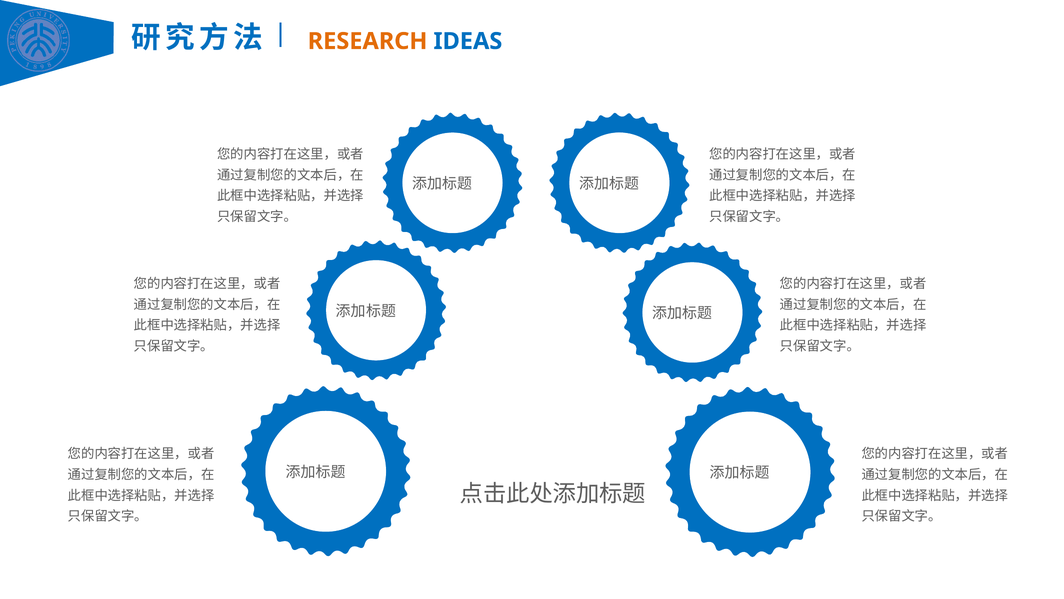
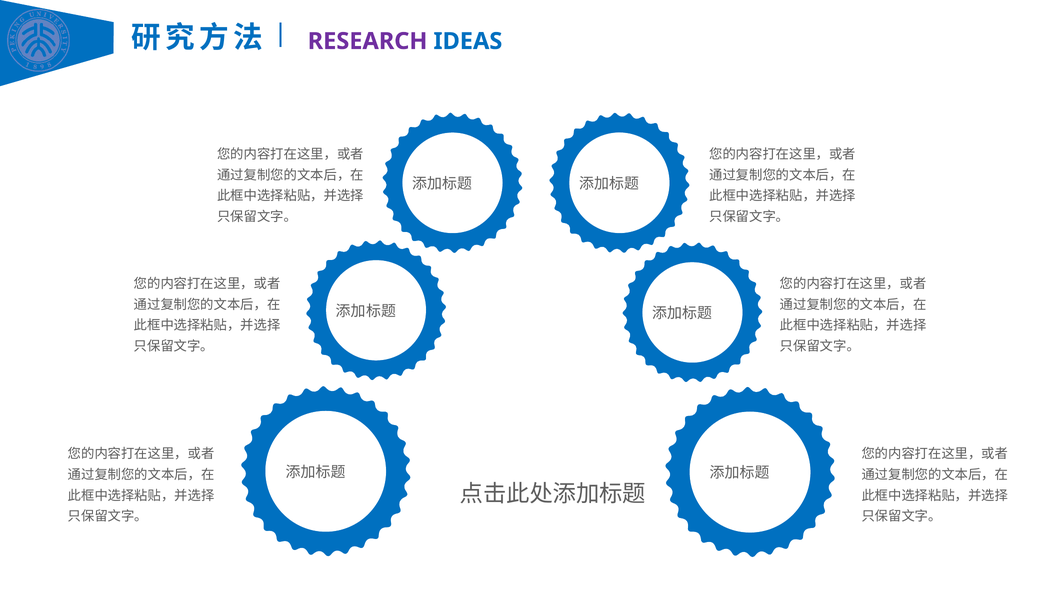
RESEARCH colour: orange -> purple
